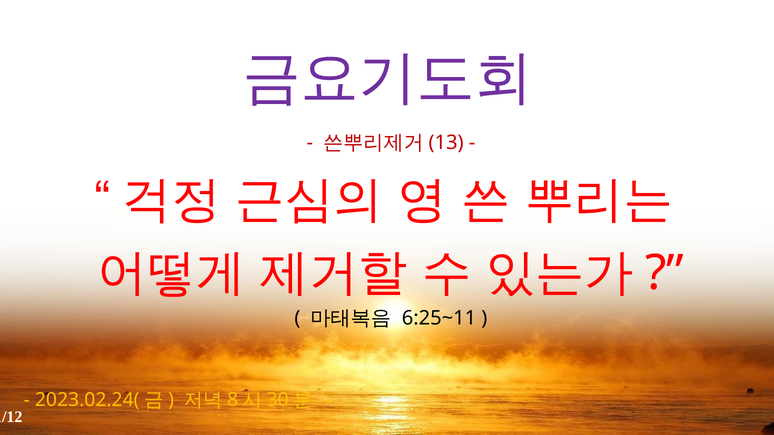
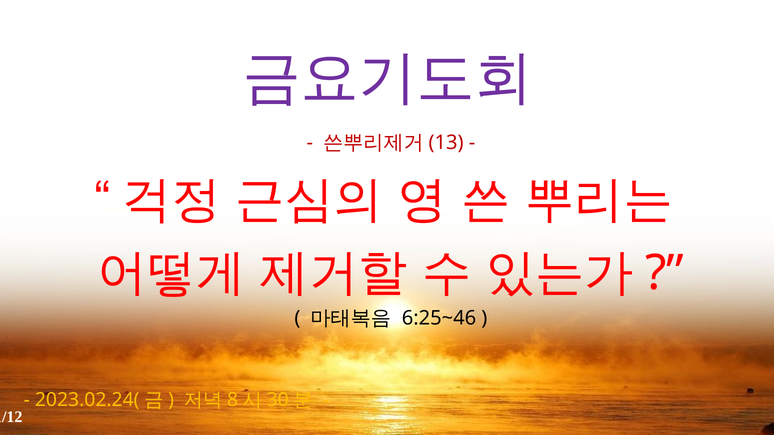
6:25~11: 6:25~11 -> 6:25~46
